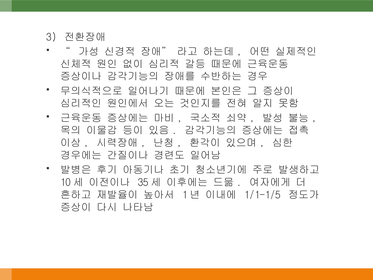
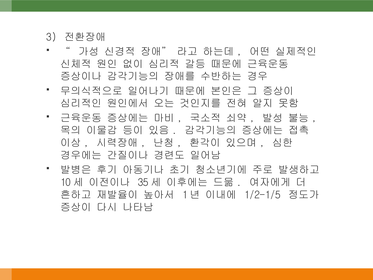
1/1-1/5: 1/1-1/5 -> 1/2-1/5
